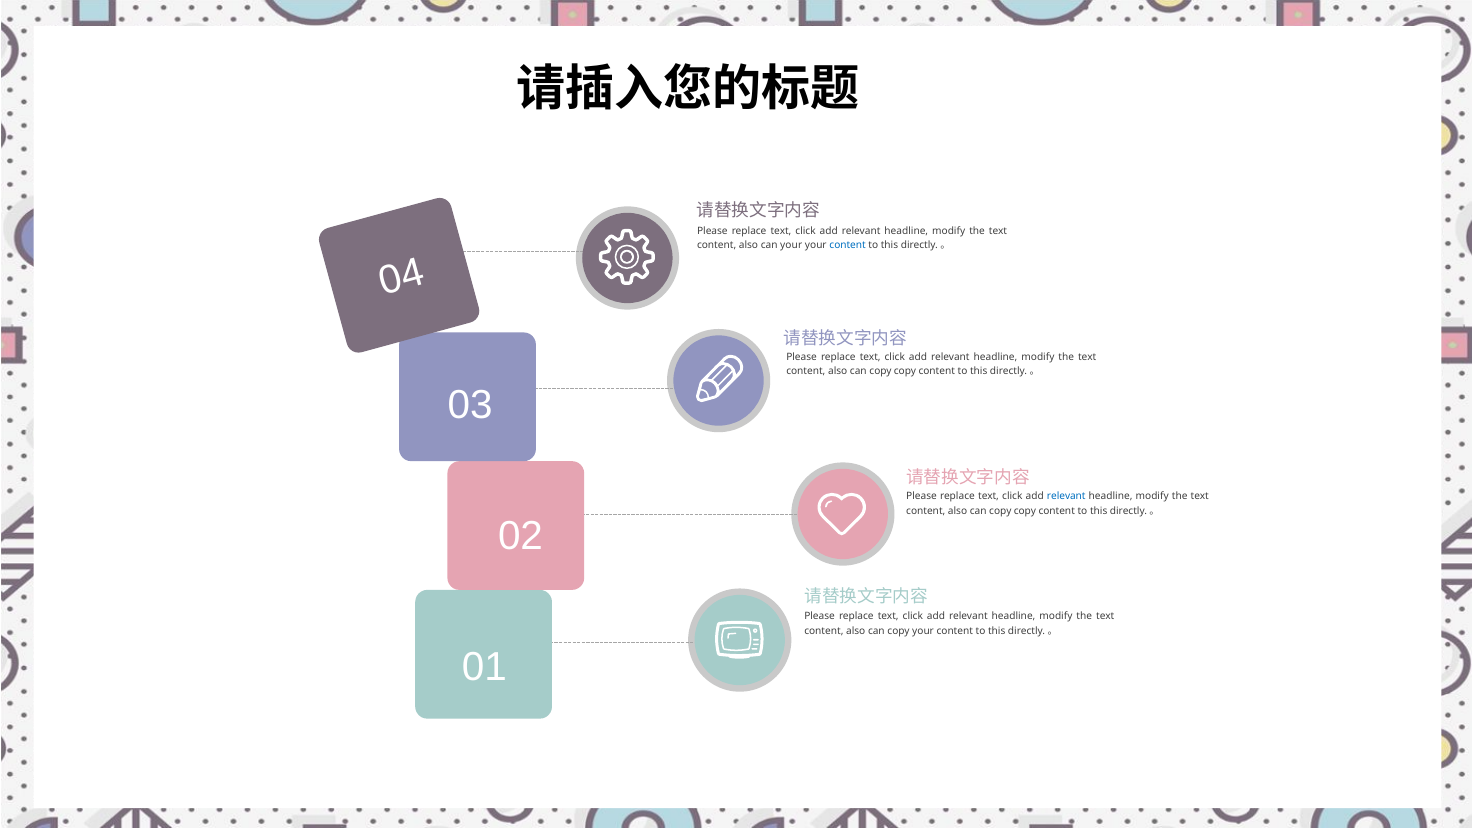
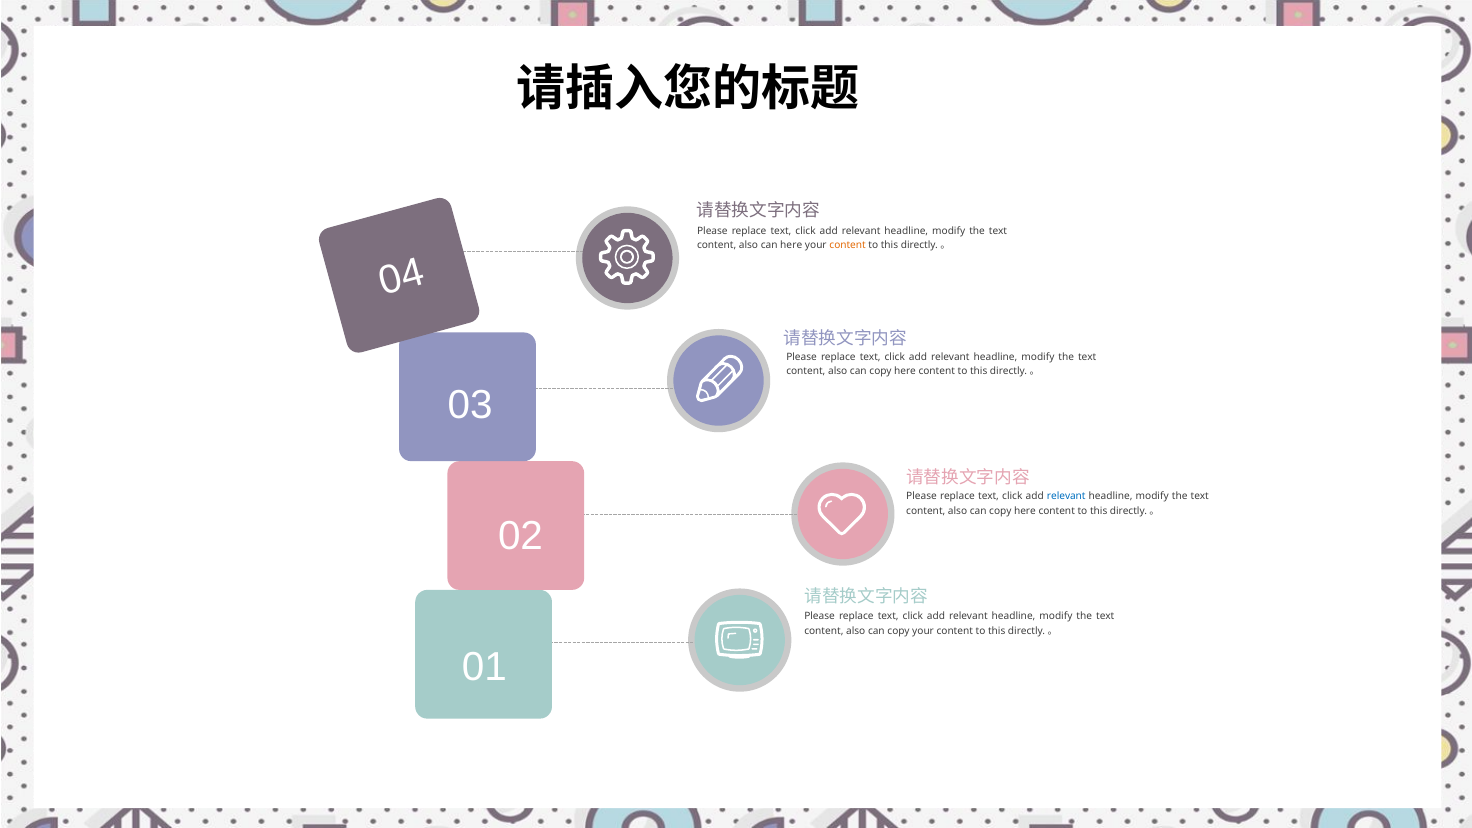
can your: your -> here
content at (848, 246) colour: blue -> orange
copy at (905, 371): copy -> here
copy at (1025, 511): copy -> here
